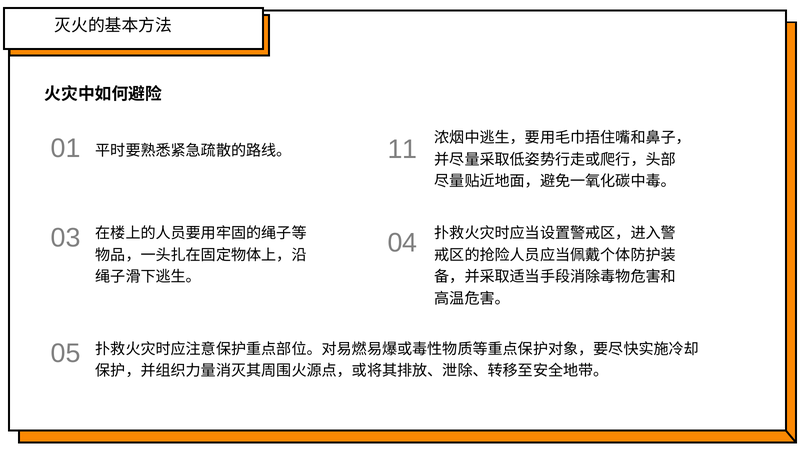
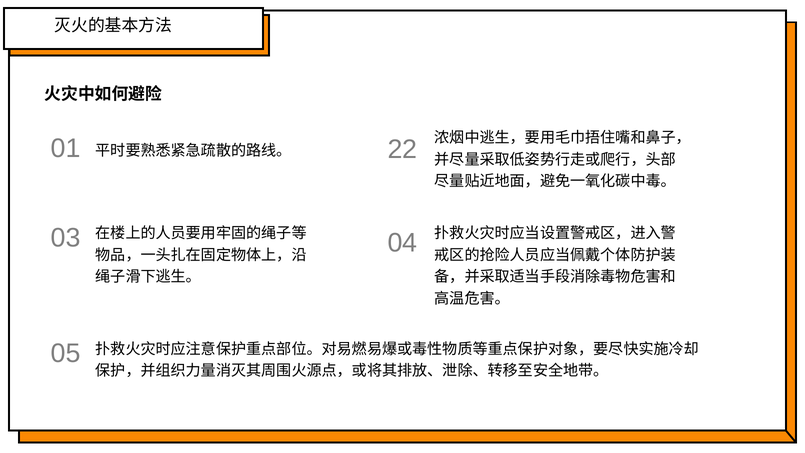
11: 11 -> 22
